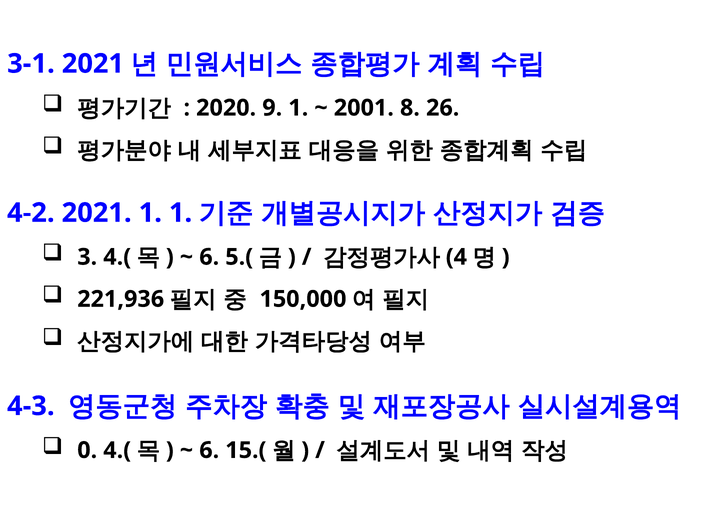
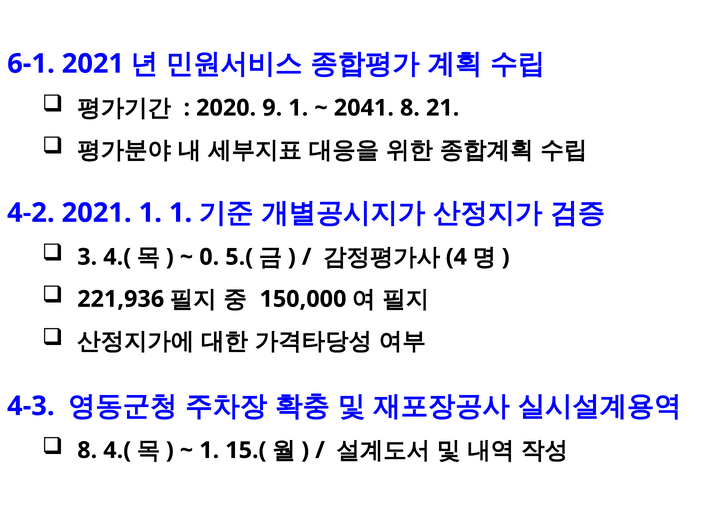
3-1: 3-1 -> 6-1
2001: 2001 -> 2041
26: 26 -> 21
6 at (209, 257): 6 -> 0
0 at (87, 451): 0 -> 8
6 at (209, 451): 6 -> 1
